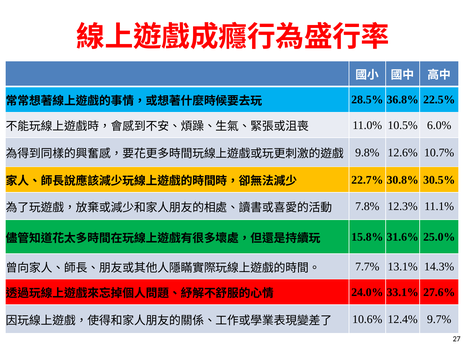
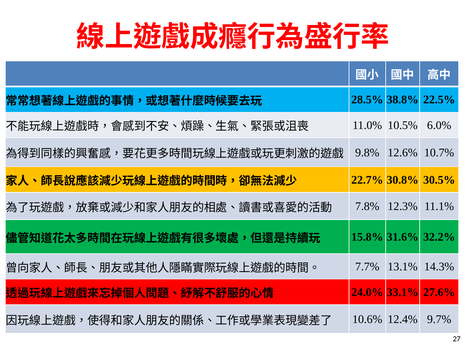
36.8%: 36.8% -> 38.8%
25.0%: 25.0% -> 32.2%
